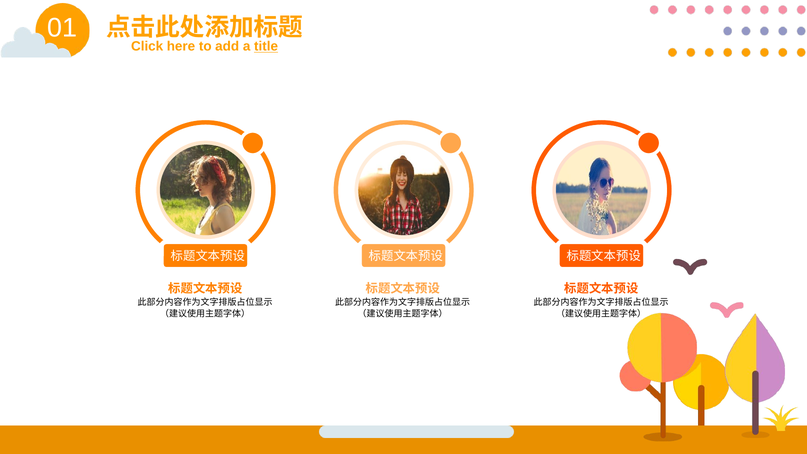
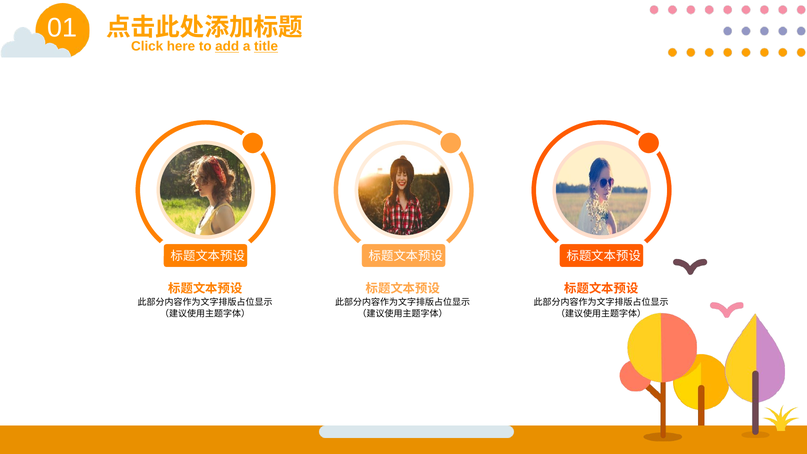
add underline: none -> present
